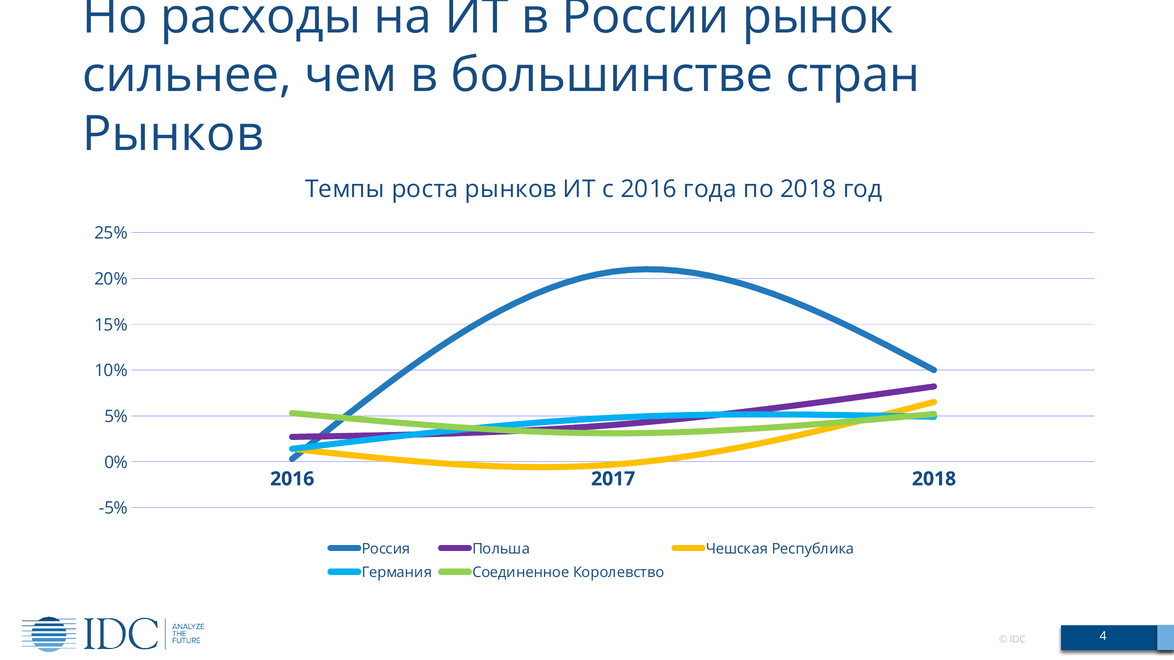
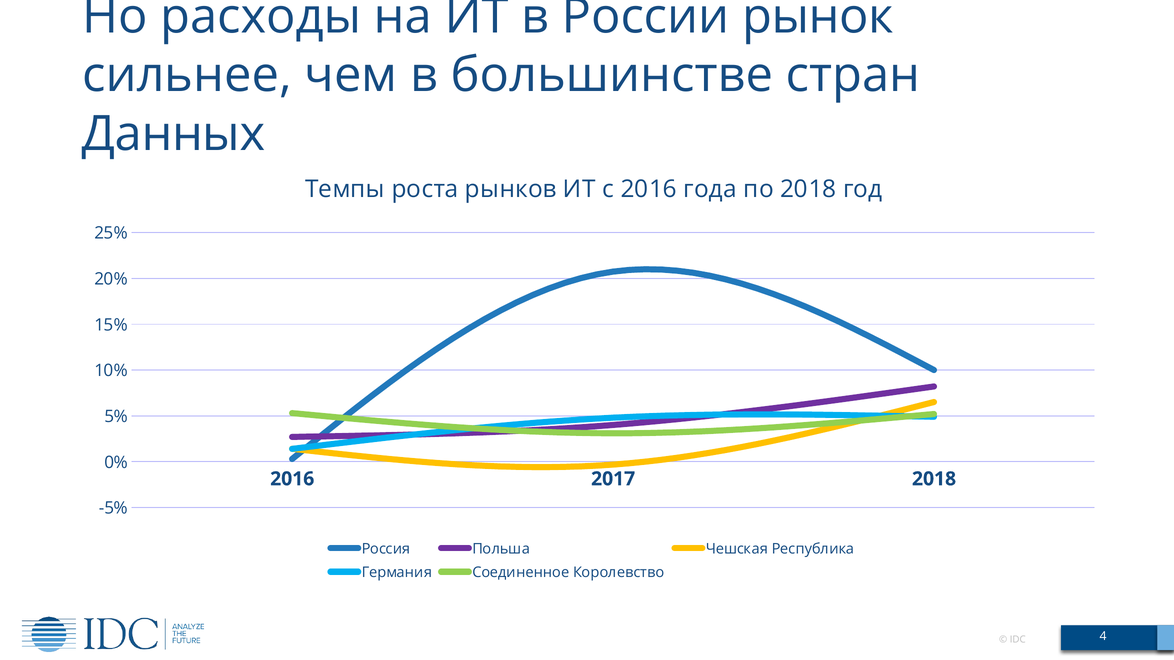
Рынков at (173, 134): Рынков -> Данных
